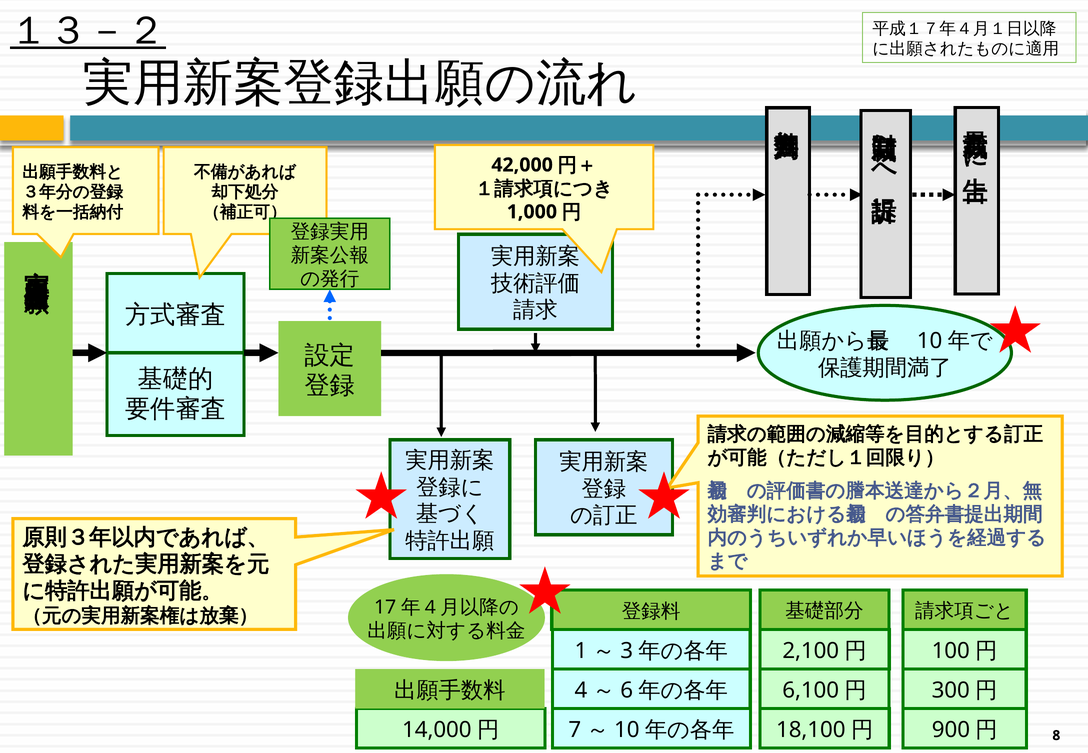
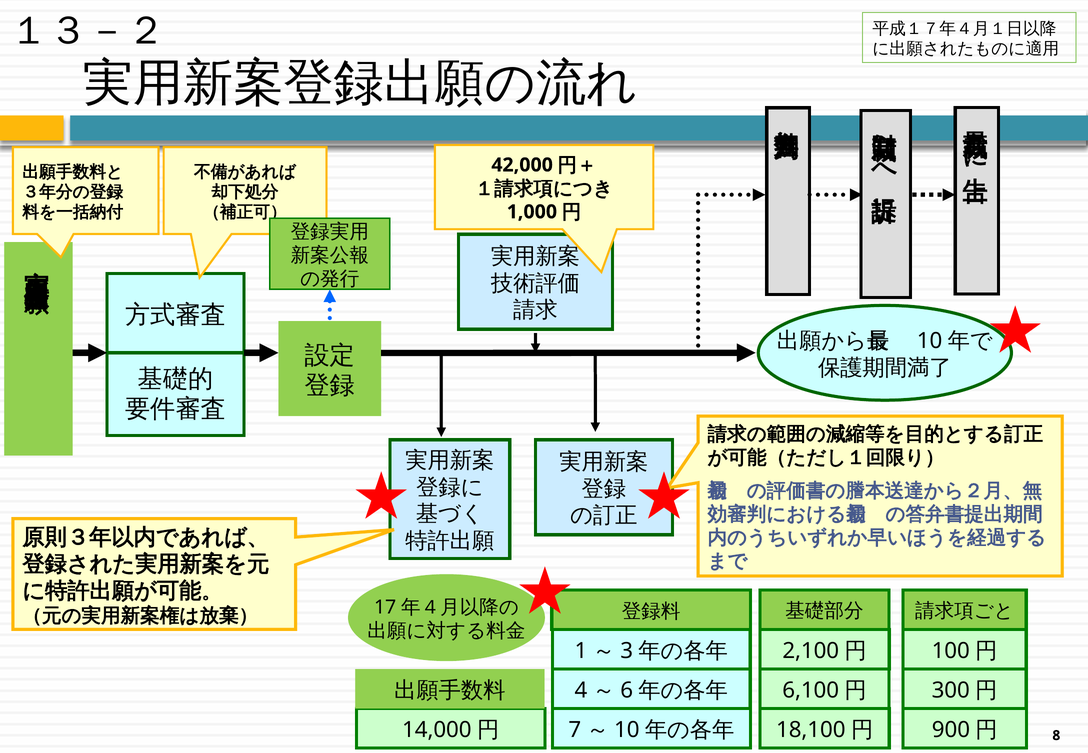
１３－２ underline: present -> none
